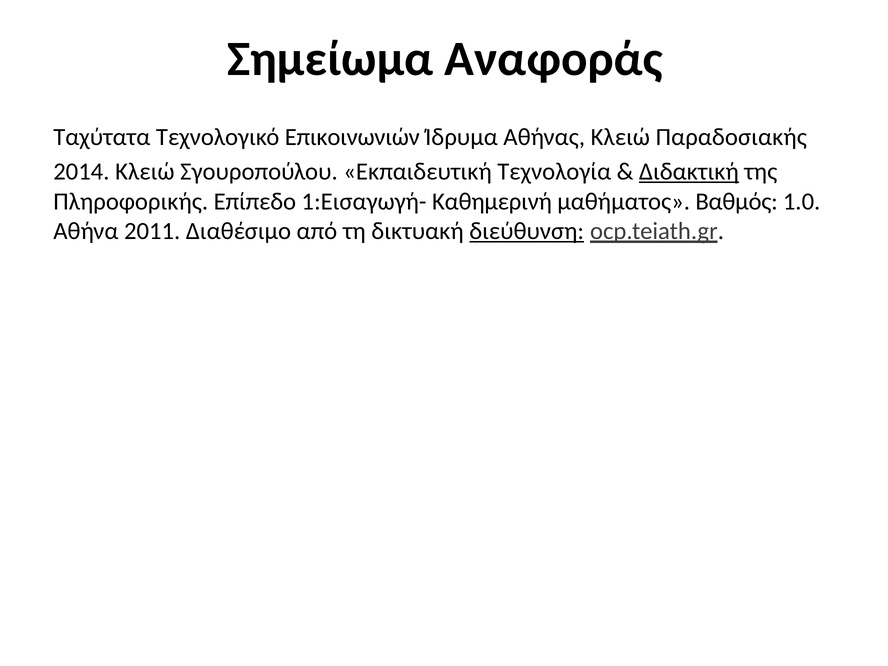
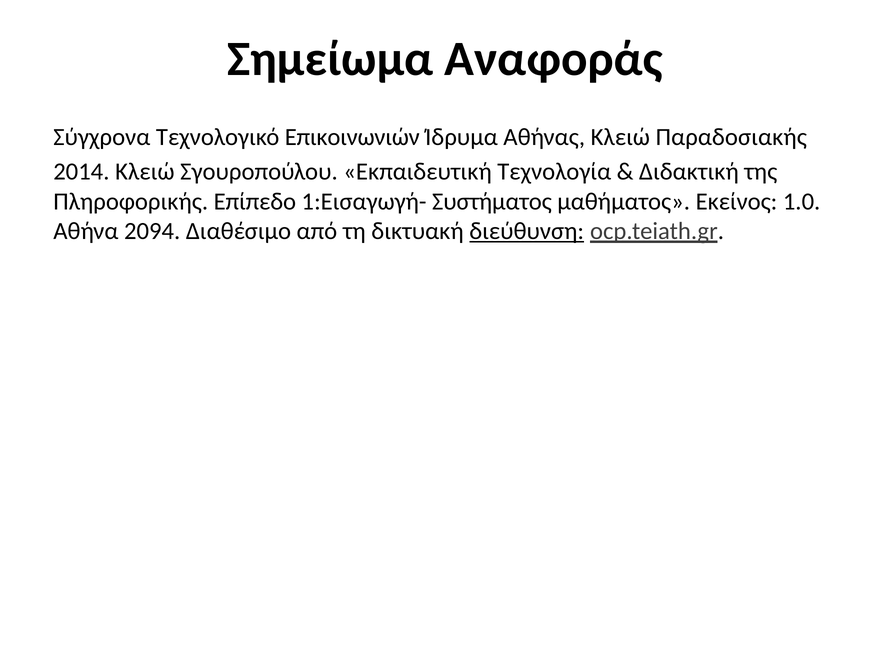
Ταχύτατα: Ταχύτατα -> Σύγχρονα
Διδακτική underline: present -> none
Καθημερινή: Καθημερινή -> Συστήματος
Βαθμός: Βαθμός -> Εκείνος
2011: 2011 -> 2094
